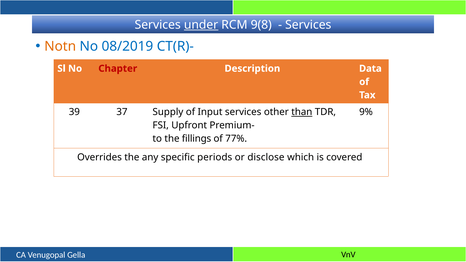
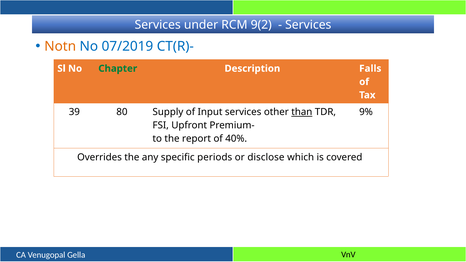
under underline: present -> none
9(8: 9(8 -> 9(2
08/2019: 08/2019 -> 07/2019
Chapter colour: red -> green
Data: Data -> Falls
37: 37 -> 80
fillings: fillings -> report
77%: 77% -> 40%
